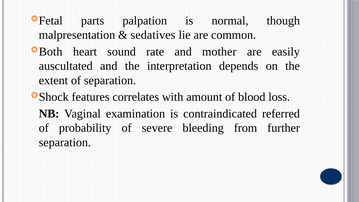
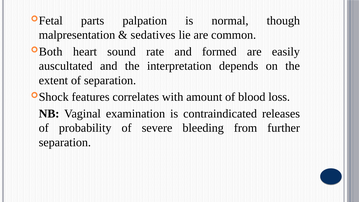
mother: mother -> formed
referred: referred -> releases
